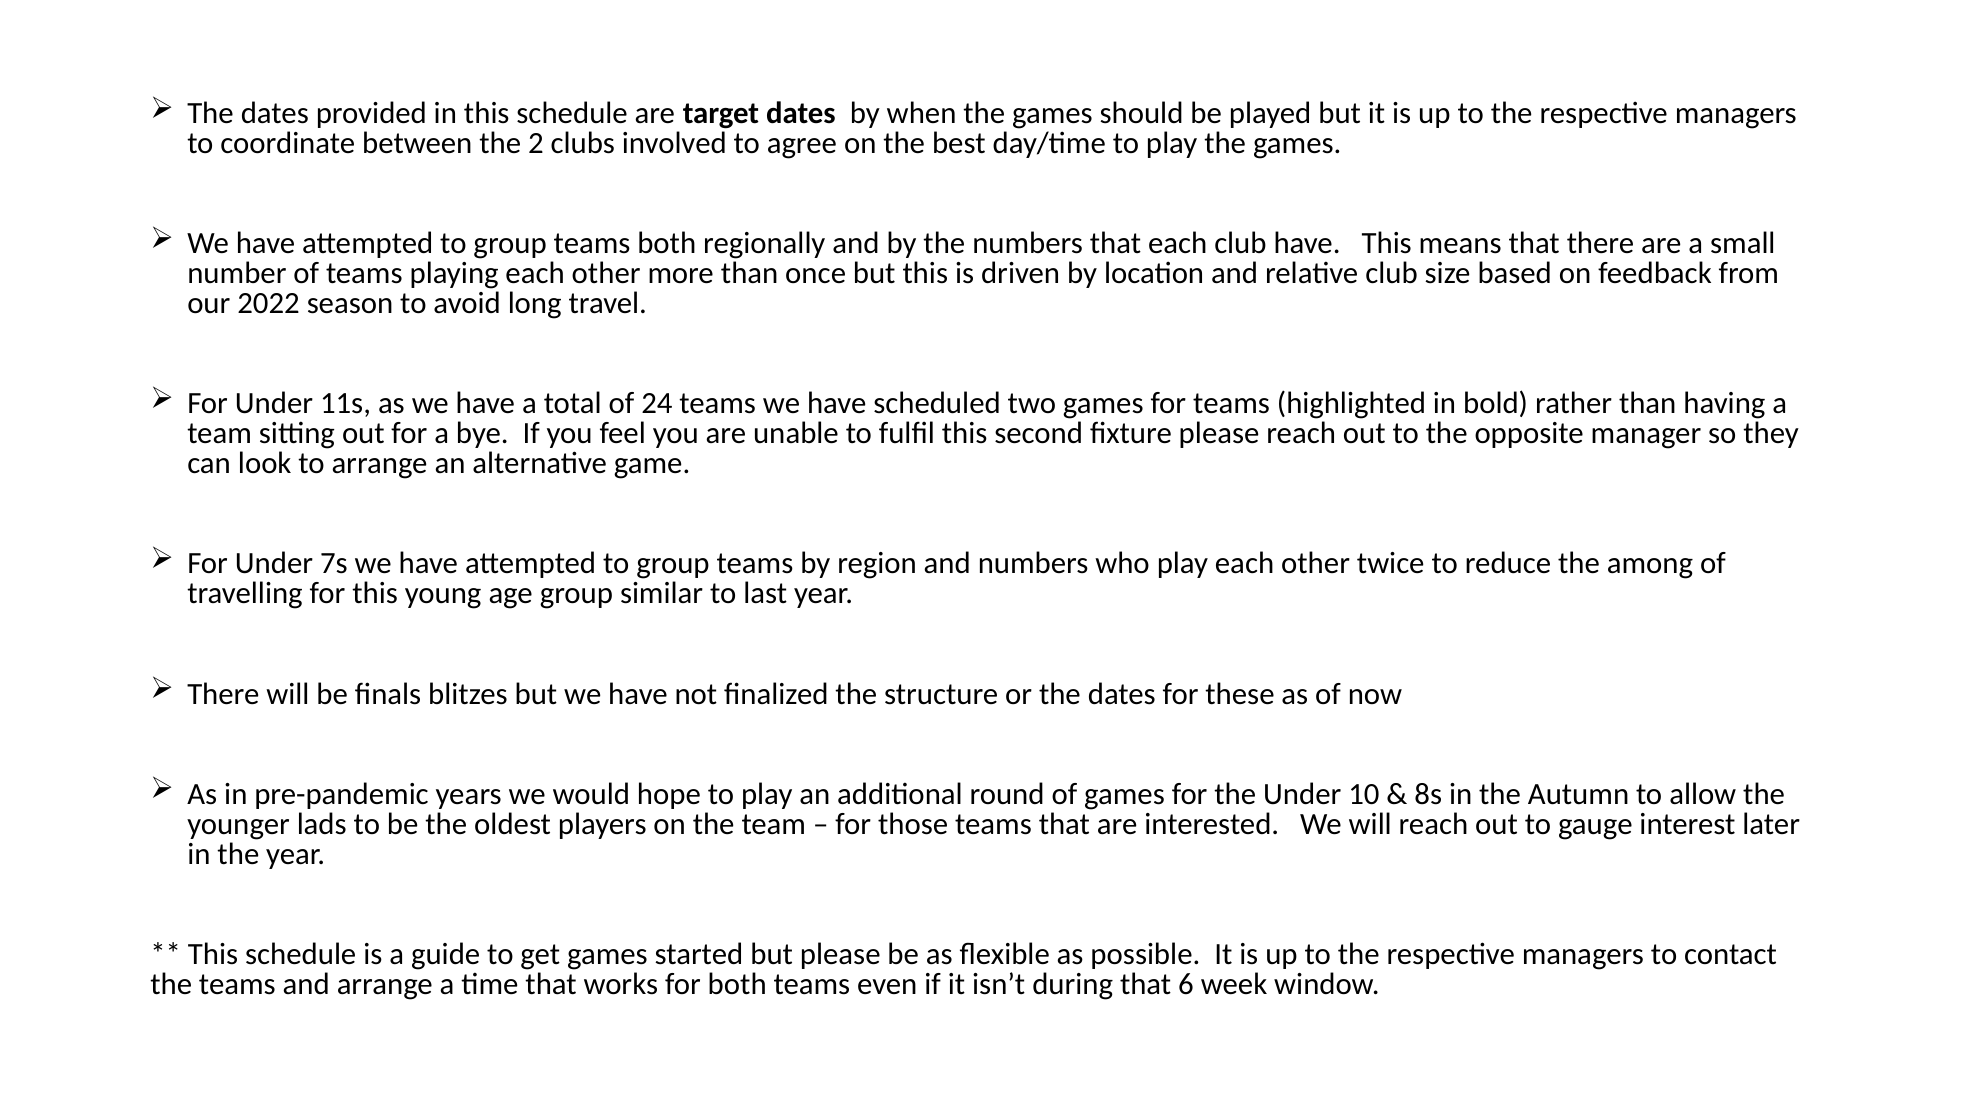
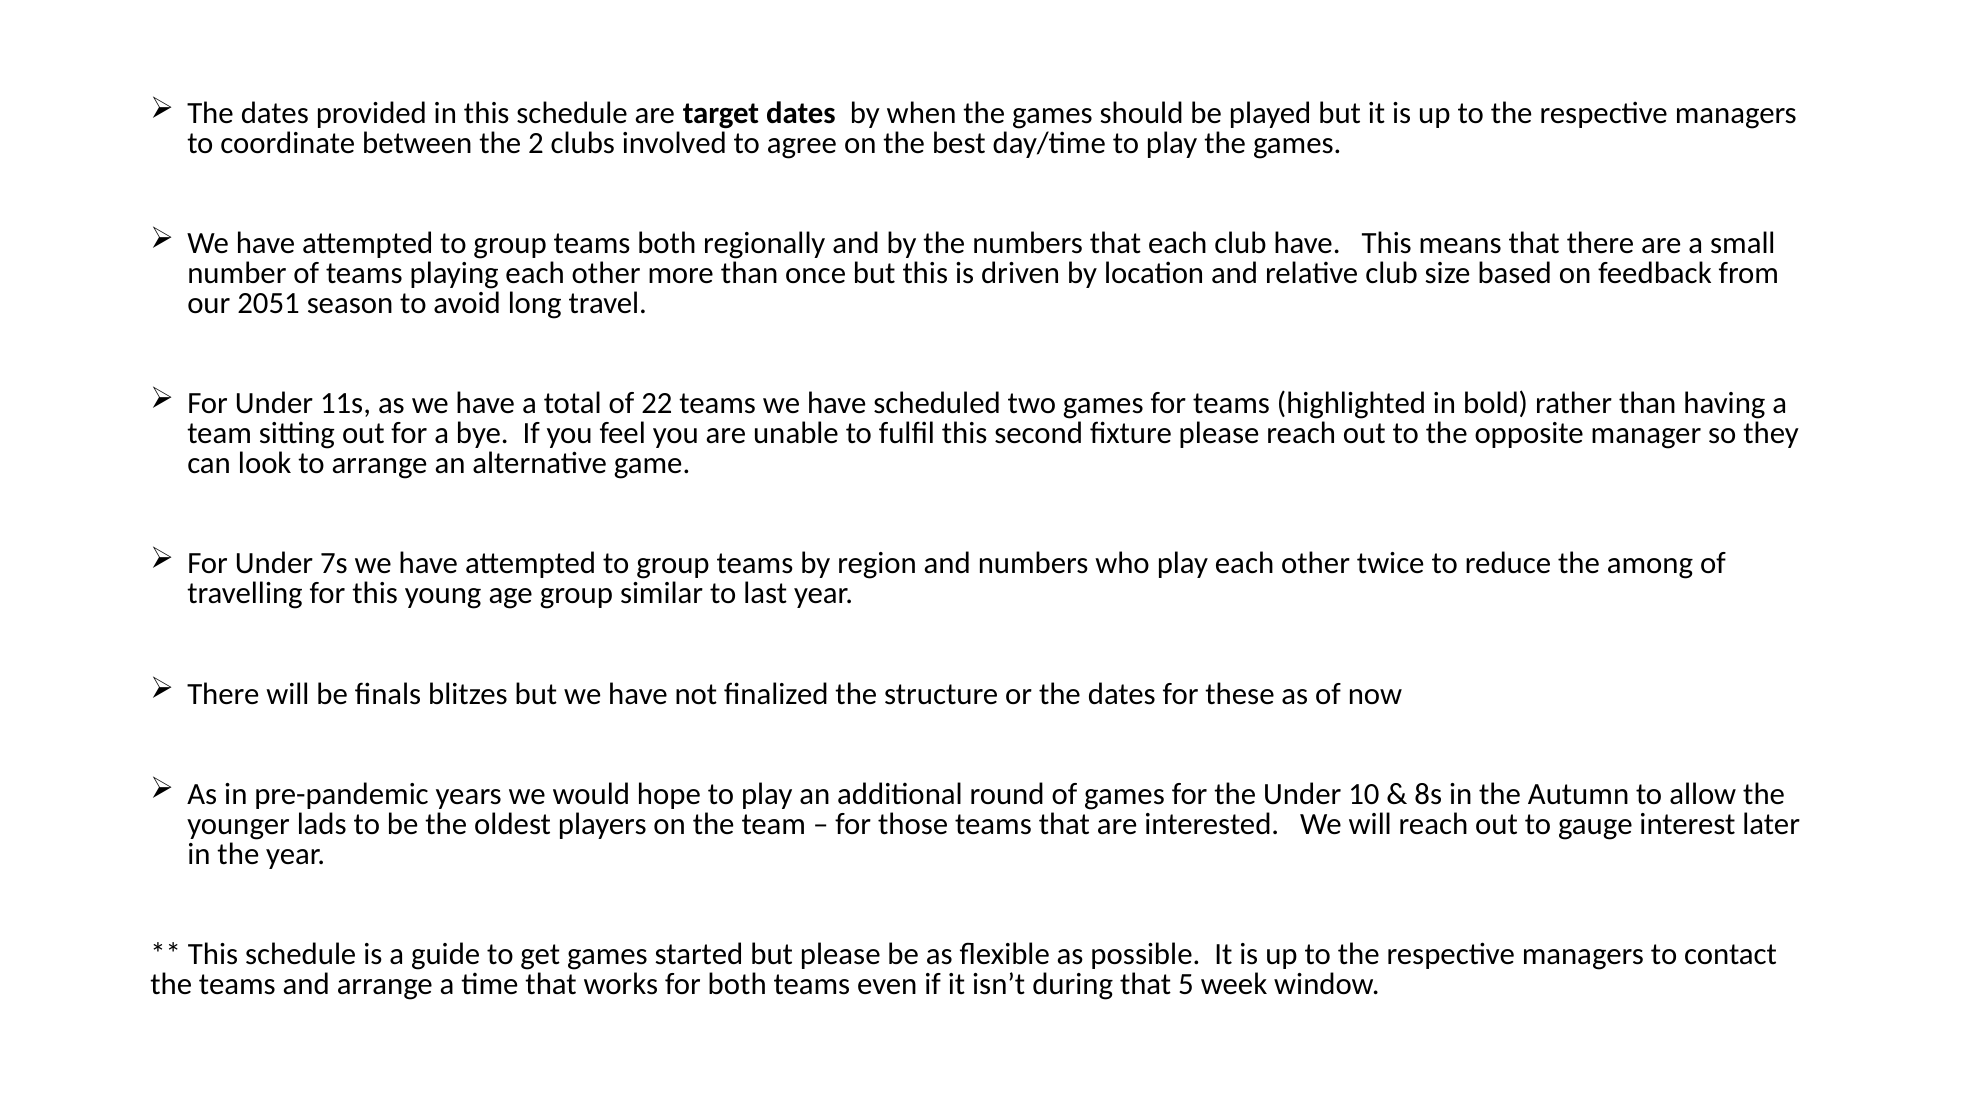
2022: 2022 -> 2051
24: 24 -> 22
6: 6 -> 5
